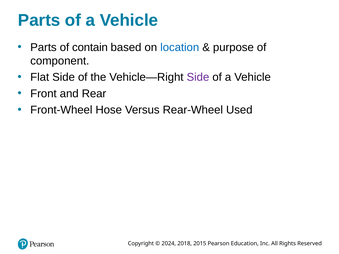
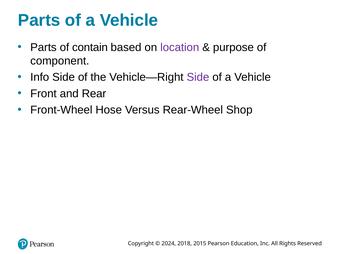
location colour: blue -> purple
Flat: Flat -> Info
Used: Used -> Shop
